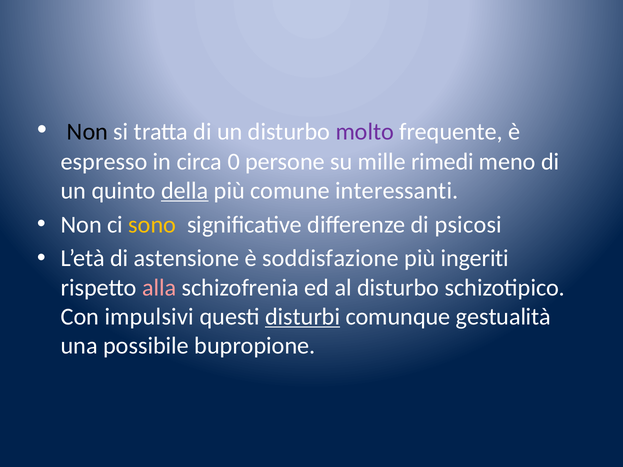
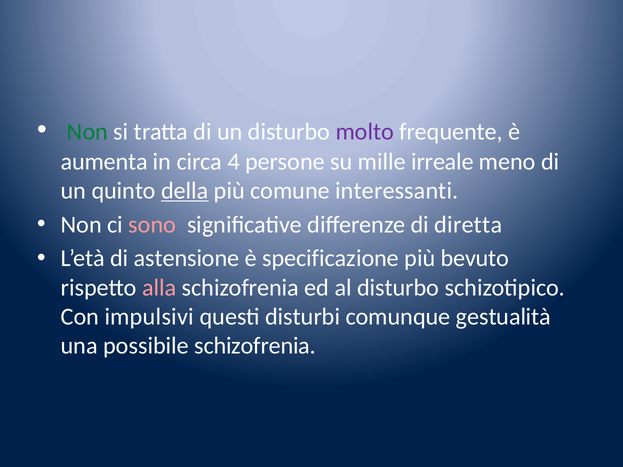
Non at (88, 132) colour: black -> green
espresso: espresso -> aumenta
0: 0 -> 4
rimedi: rimedi -> irreale
sono colour: yellow -> pink
psicosi: psicosi -> diretta
soddisfazione: soddisfazione -> specificazione
ingeriti: ingeriti -> bevuto
disturbi underline: present -> none
possibile bupropione: bupropione -> schizofrenia
